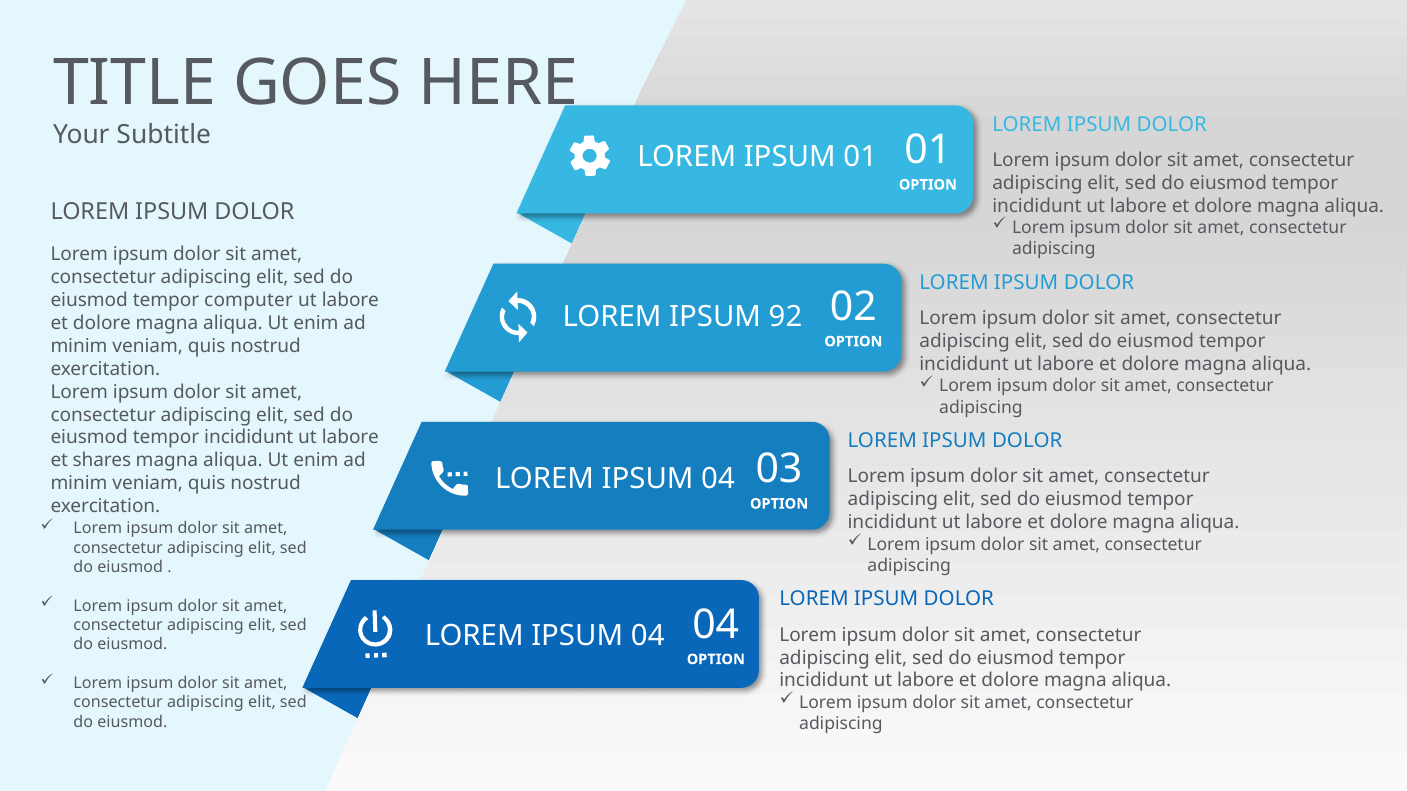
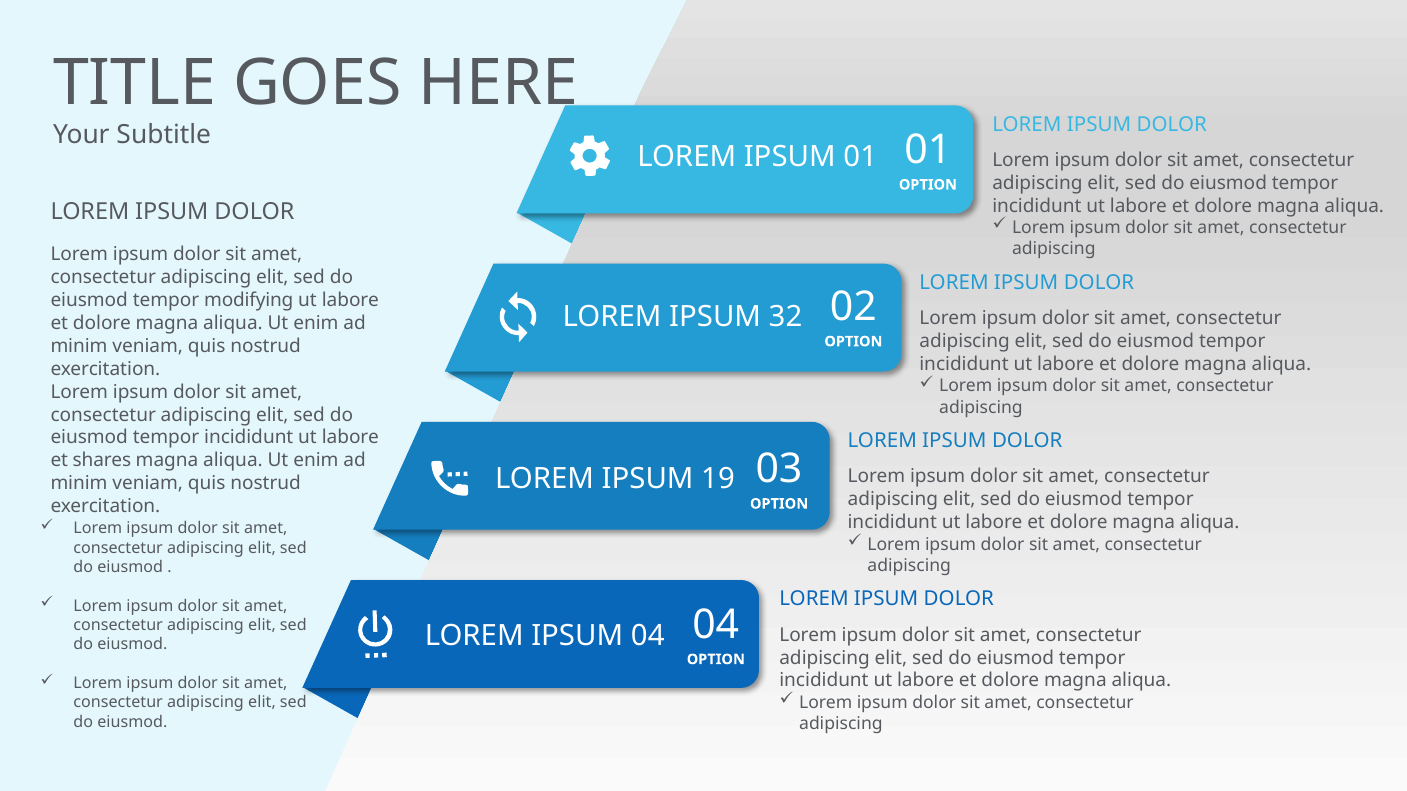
computer: computer -> modifying
92: 92 -> 32
04 at (718, 479): 04 -> 19
